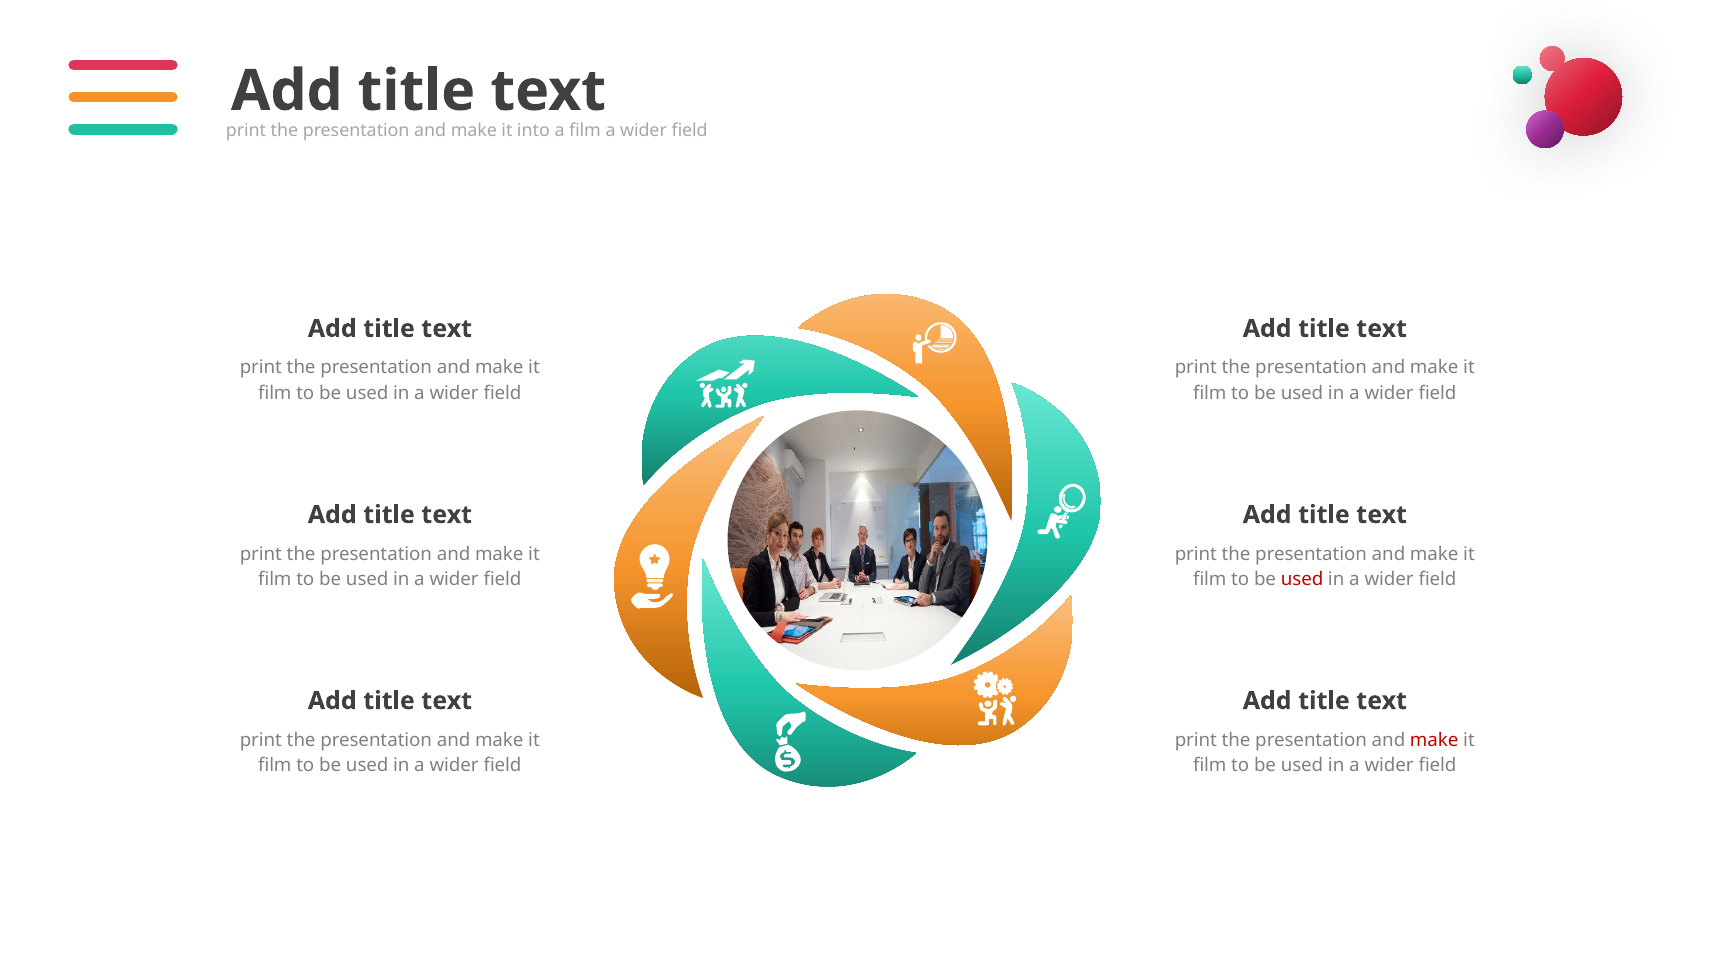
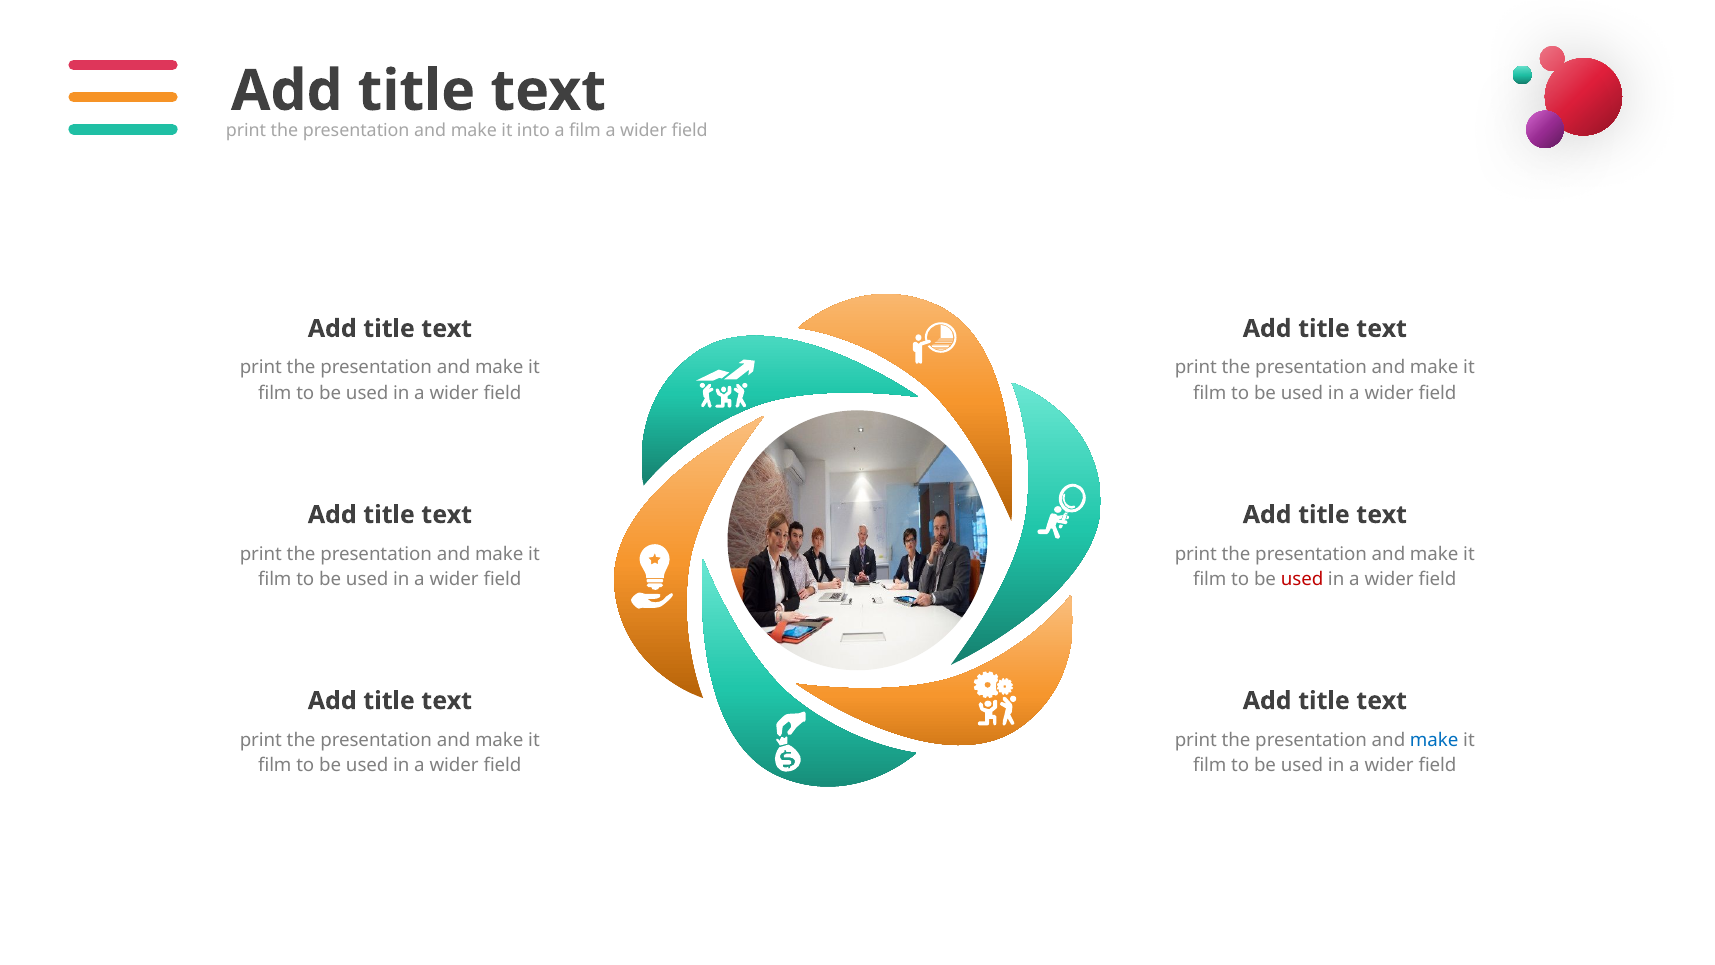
make at (1434, 740) colour: red -> blue
